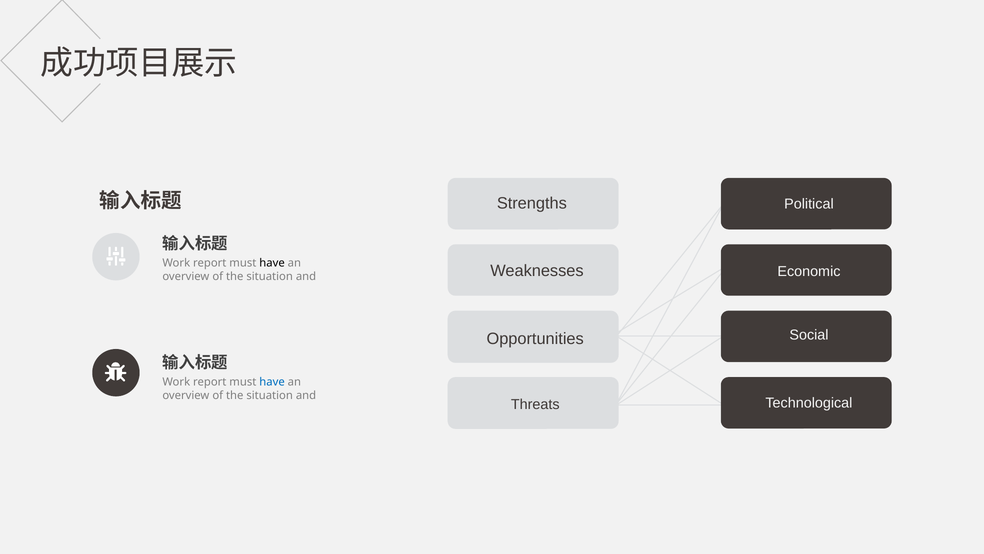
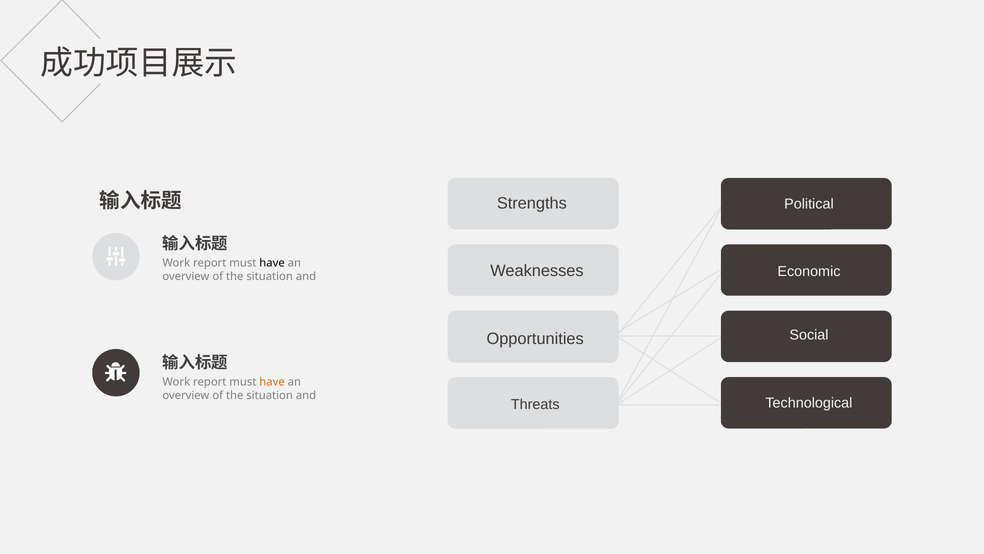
have at (272, 382) colour: blue -> orange
